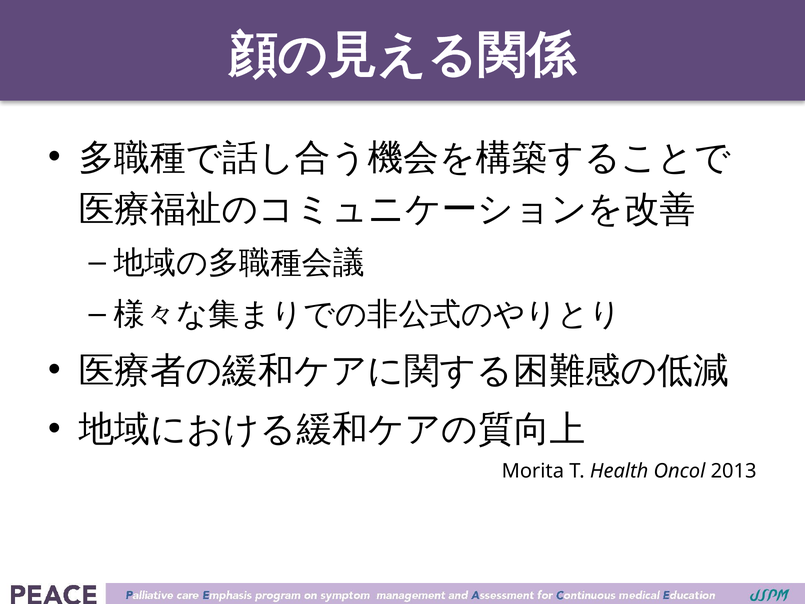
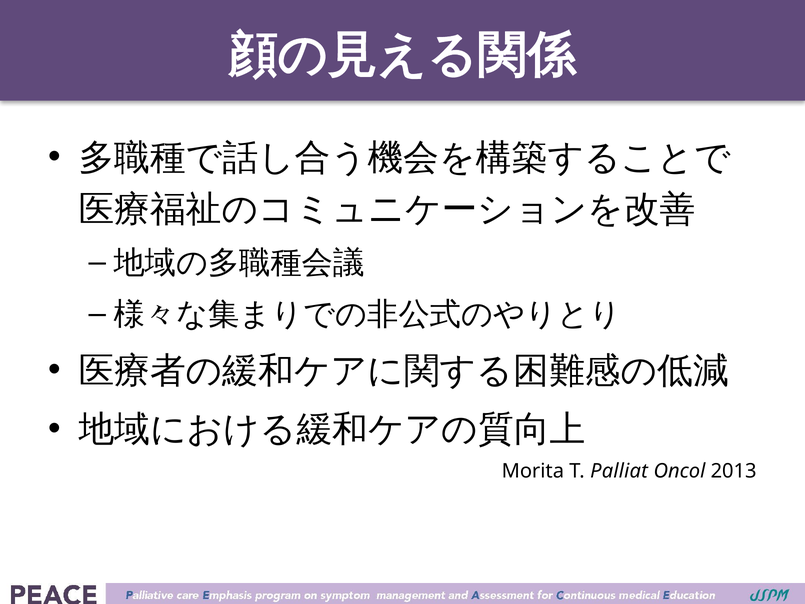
Health: Health -> Palliat
